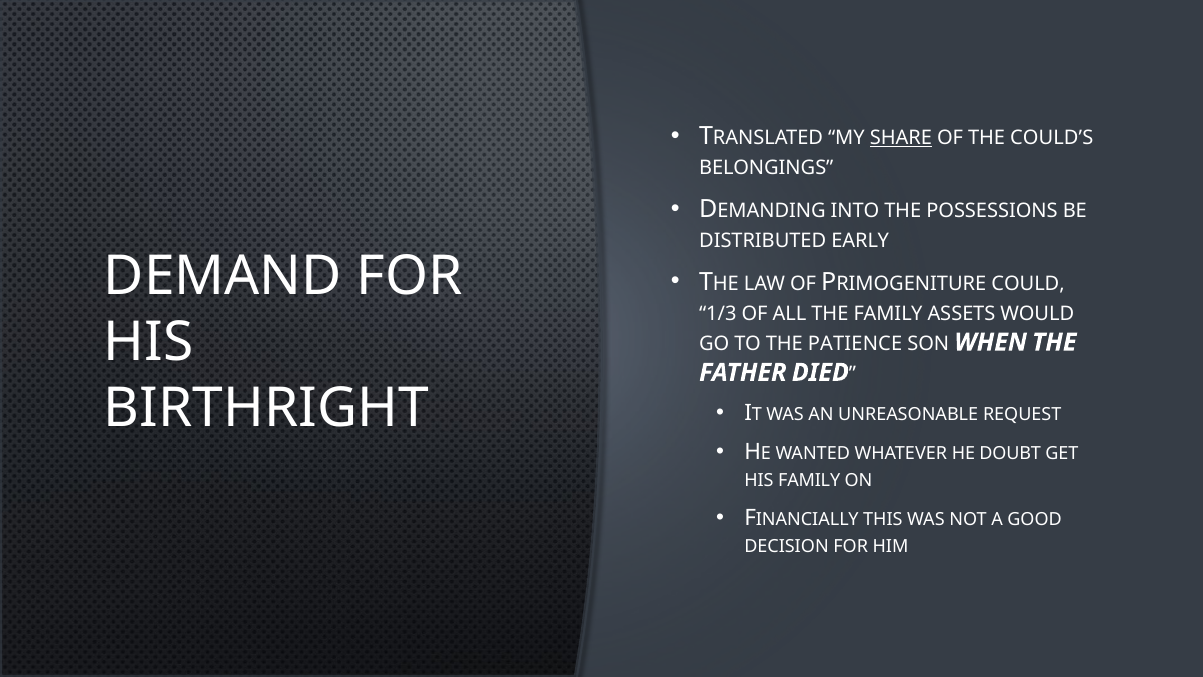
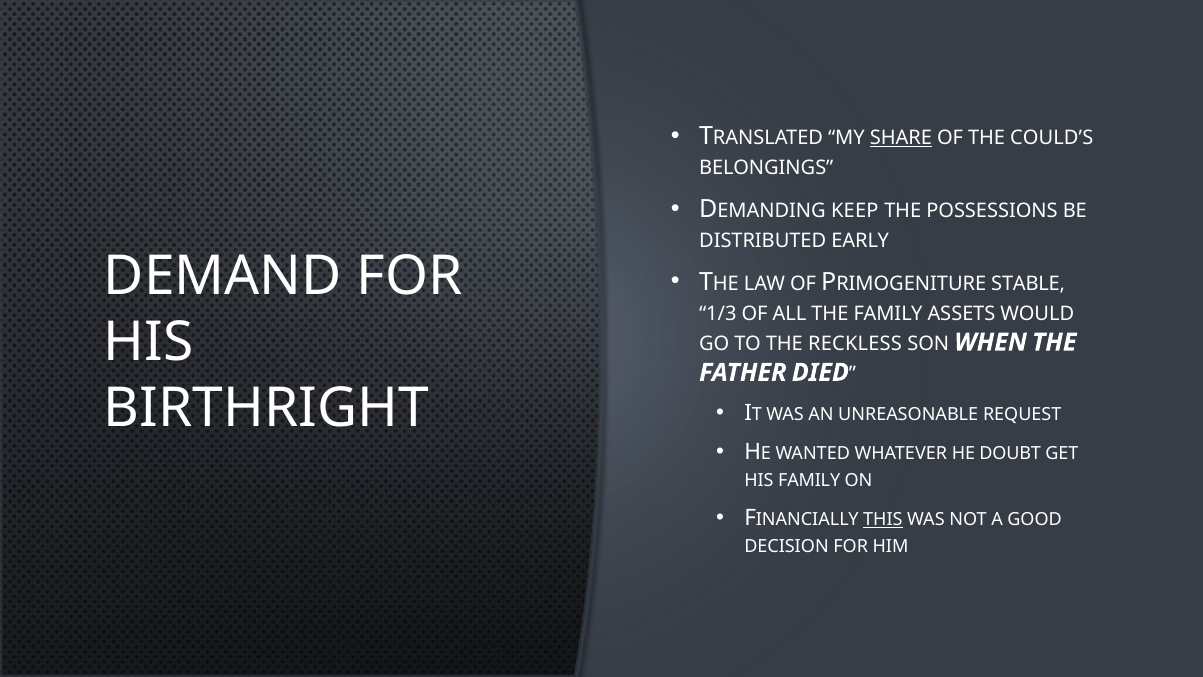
INTO: INTO -> KEEP
COULD: COULD -> STABLE
PATIENCE: PATIENCE -> RECKLESS
THIS underline: none -> present
